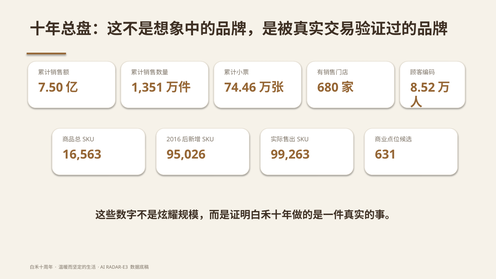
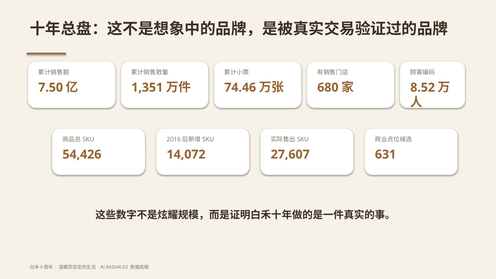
16,563: 16,563 -> 54,426
95,026: 95,026 -> 14,072
99,263: 99,263 -> 27,607
